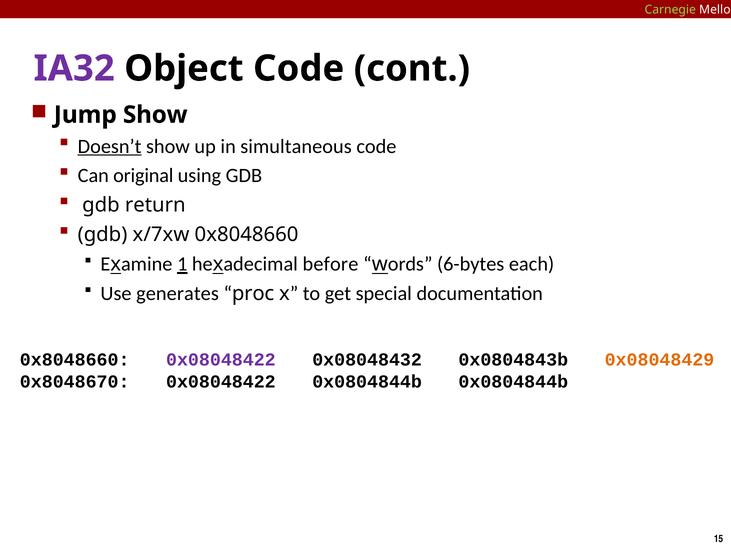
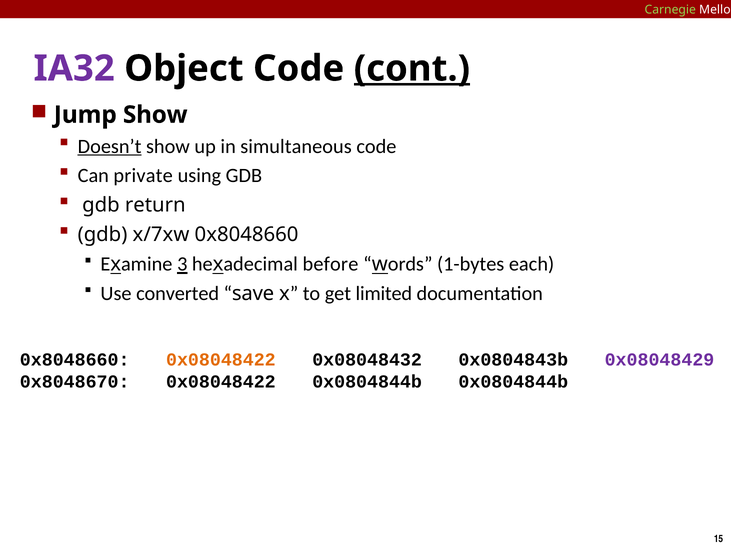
cont underline: none -> present
original: original -> private
1: 1 -> 3
6-bytes: 6-bytes -> 1-bytes
generates: generates -> converted
proc: proc -> save
special: special -> limited
0x08048422 at (221, 360) colour: purple -> orange
0x08048429 colour: orange -> purple
